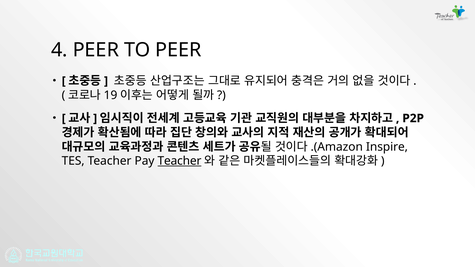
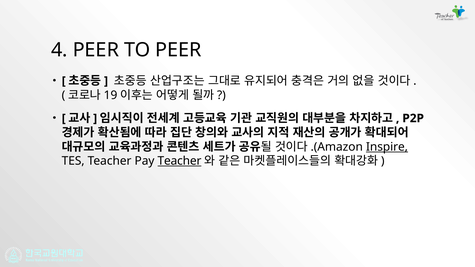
Inspire underline: none -> present
